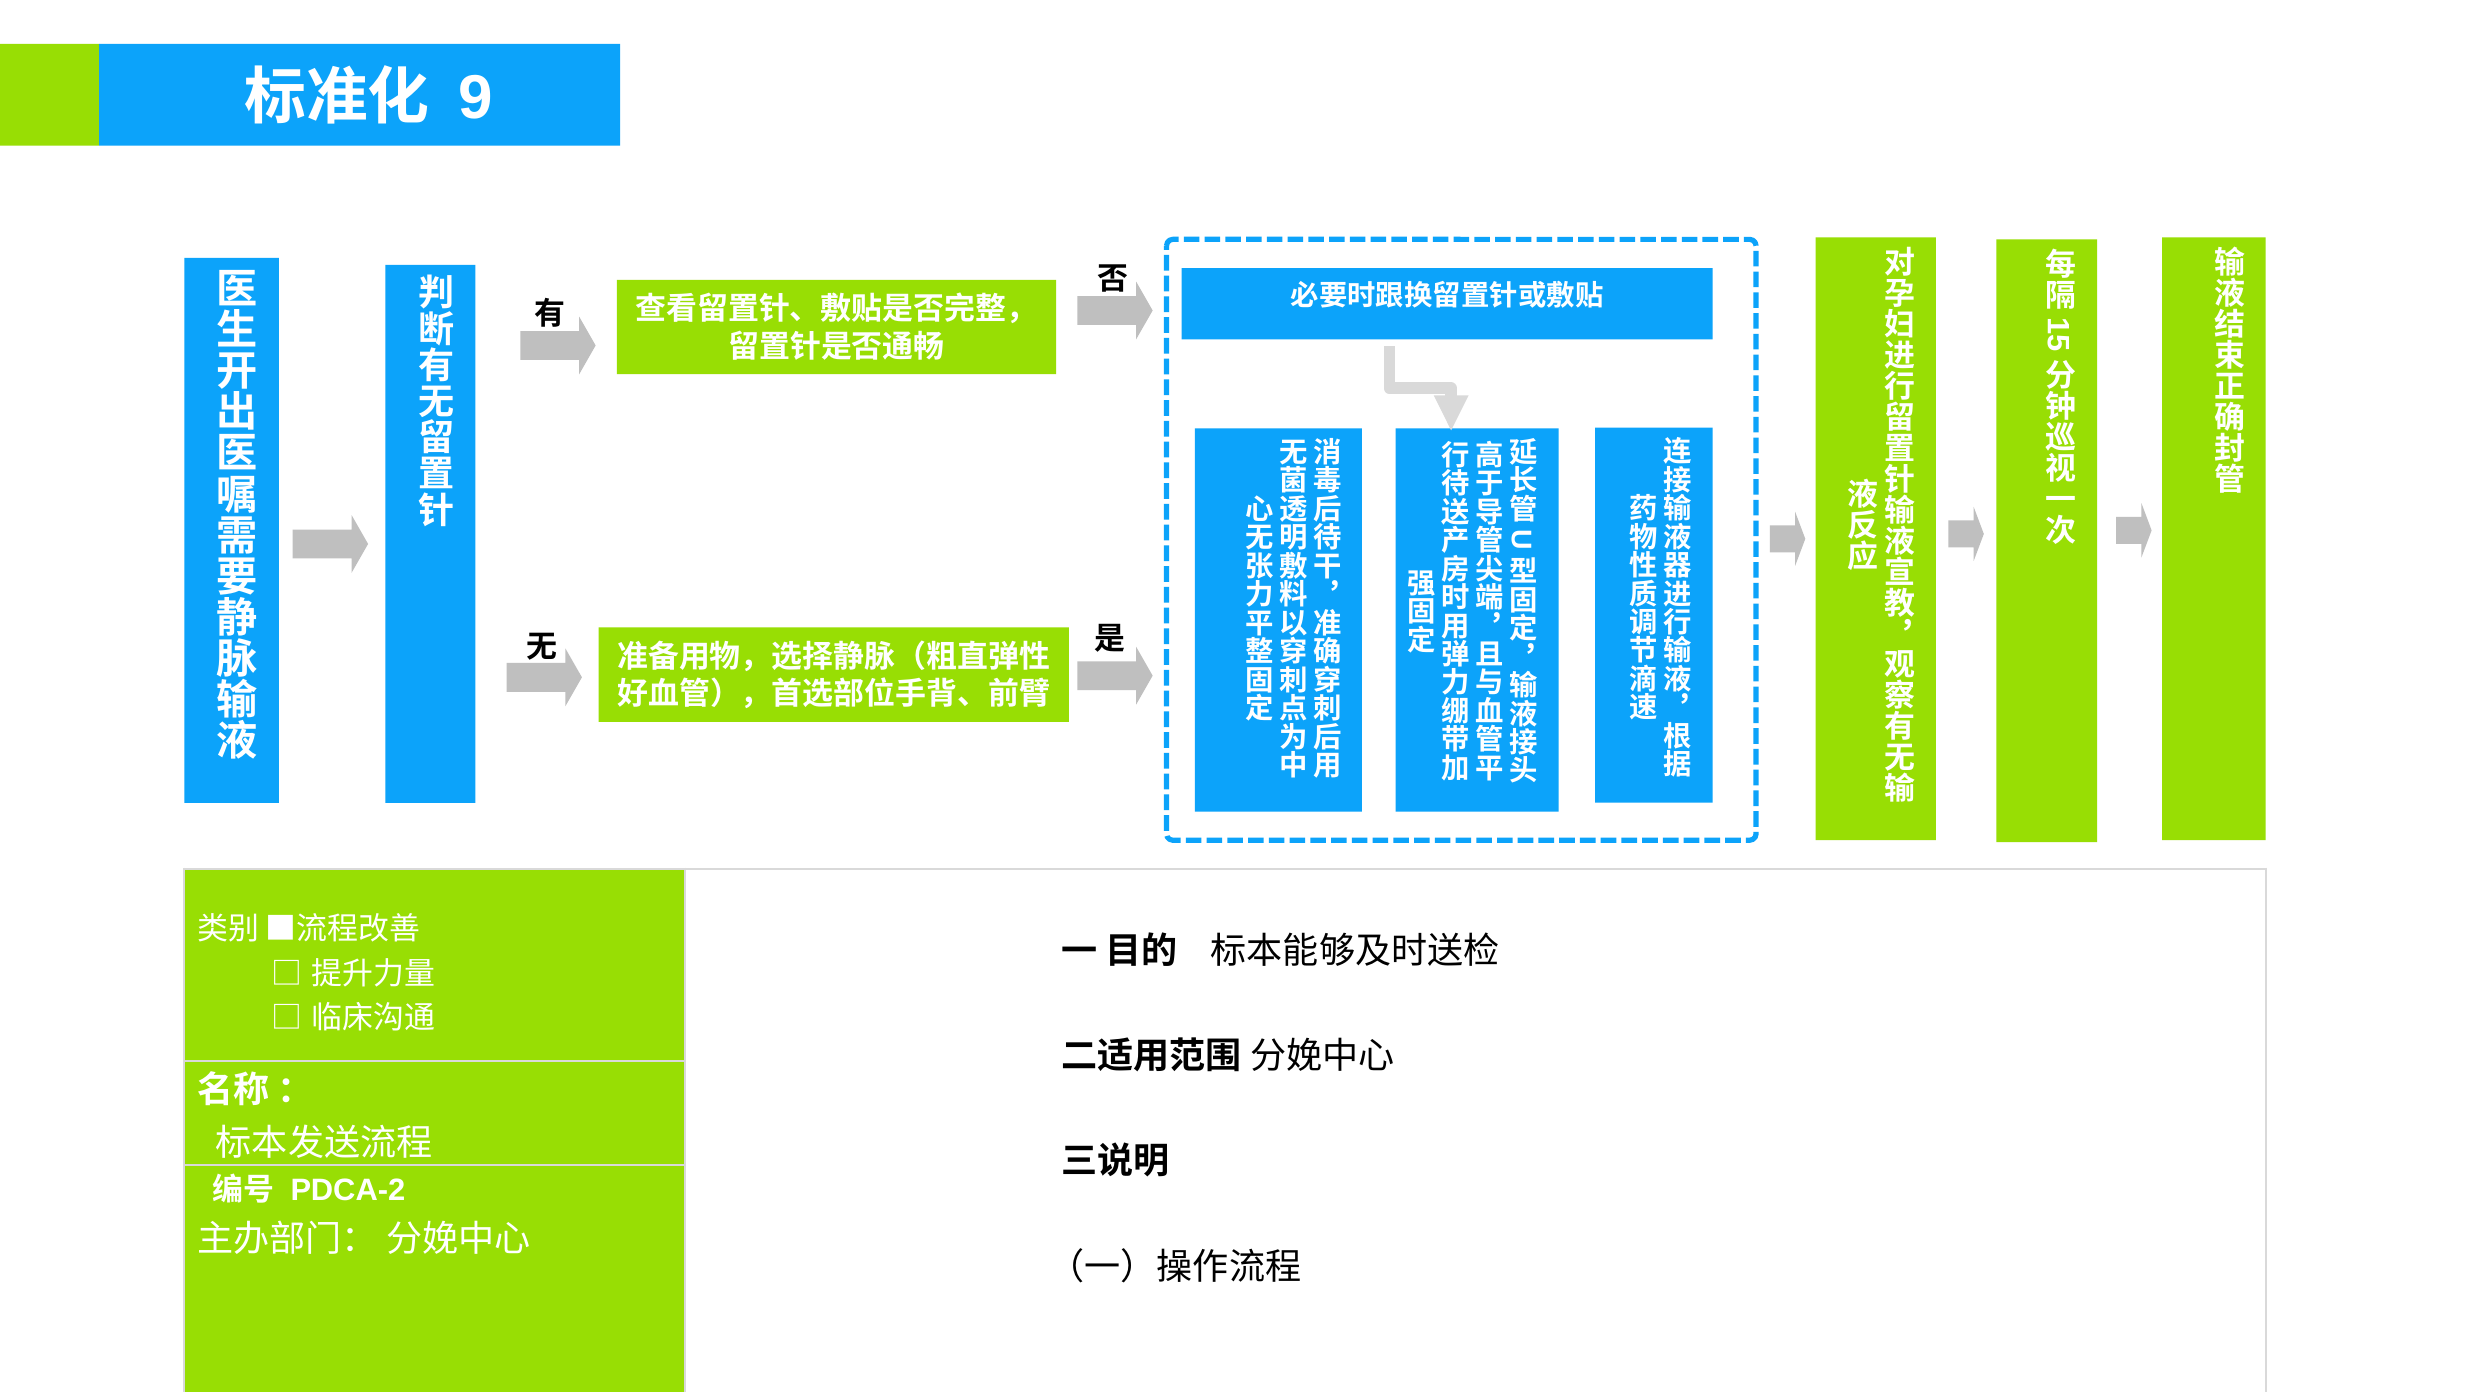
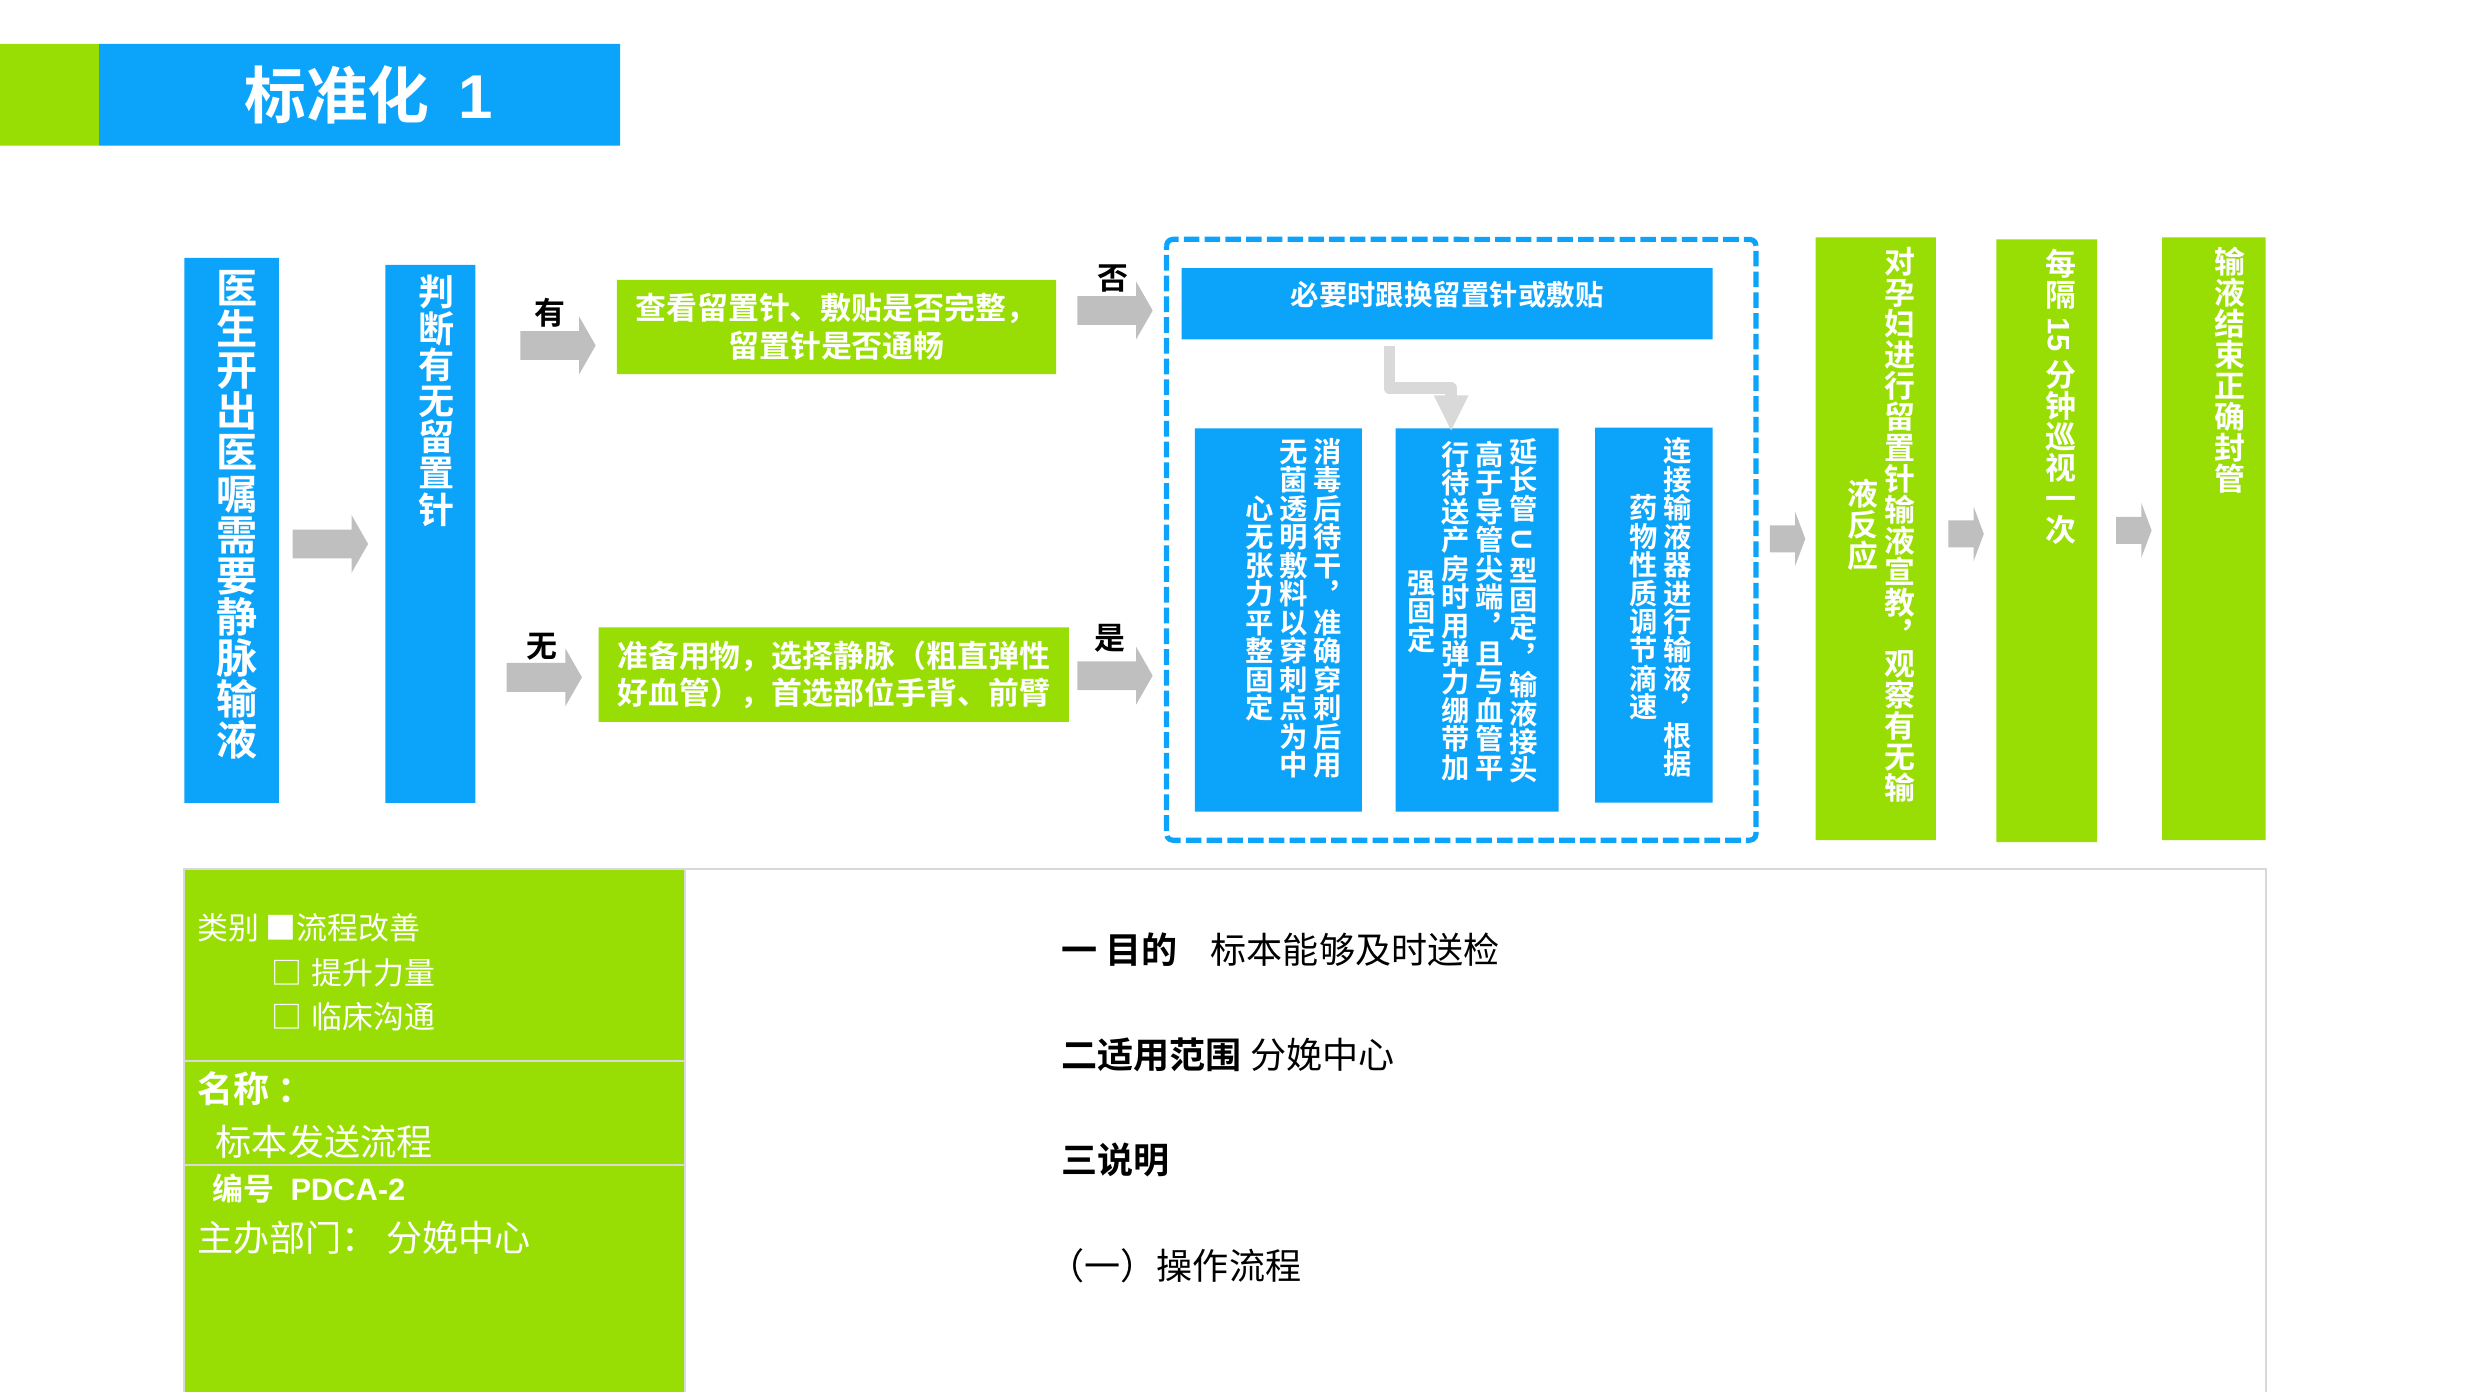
9 at (476, 98): 9 -> 1
